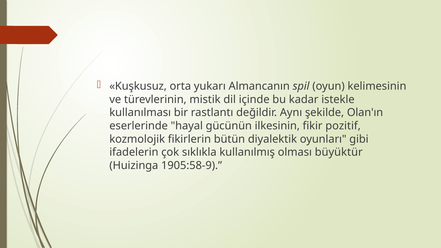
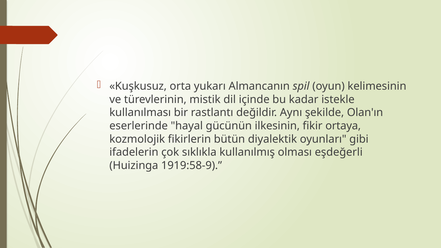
pozitif: pozitif -> ortaya
büyüktür: büyüktür -> eşdeğerli
1905:58-9: 1905:58-9 -> 1919:58-9
